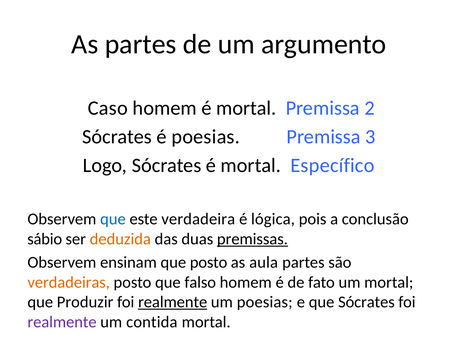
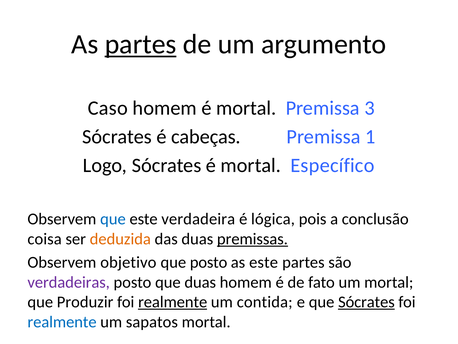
partes at (141, 44) underline: none -> present
2: 2 -> 3
é poesias: poesias -> cabeças
3: 3 -> 1
sábio: sábio -> coisa
ensinam: ensinam -> objetivo
as aula: aula -> este
verdadeiras colour: orange -> purple
que falso: falso -> duas
um poesias: poesias -> contida
Sócrates at (366, 302) underline: none -> present
realmente at (62, 322) colour: purple -> blue
contida: contida -> sapatos
